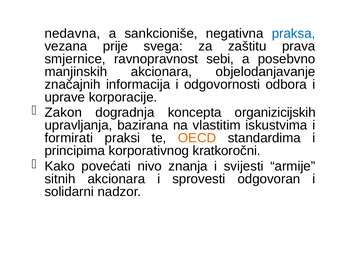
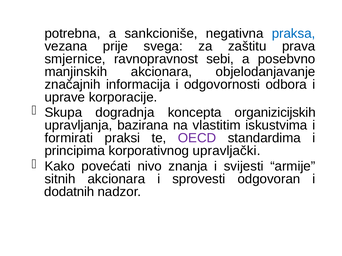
nedavna: nedavna -> potrebna
Zakon: Zakon -> Skupa
OECD colour: orange -> purple
kratkoročni: kratkoročni -> upravljački
solidarni: solidarni -> dodatnih
